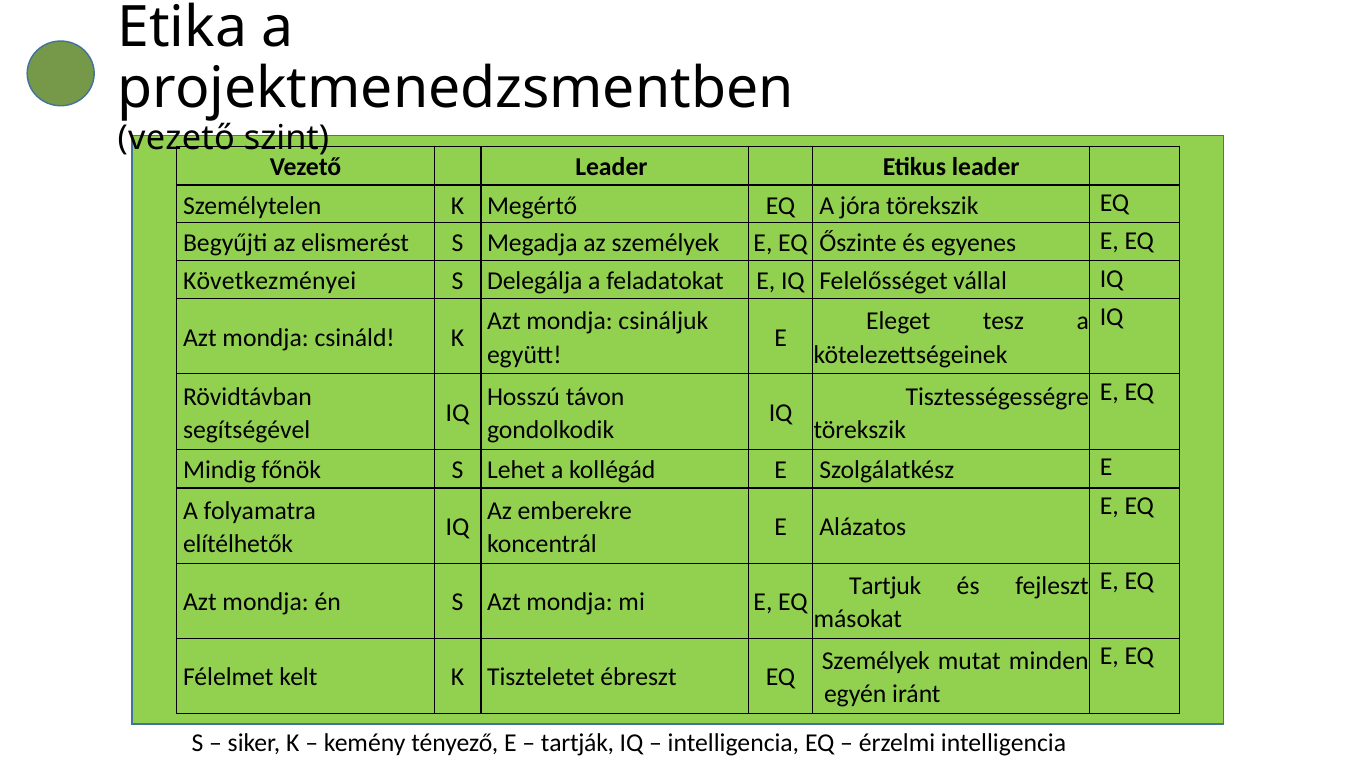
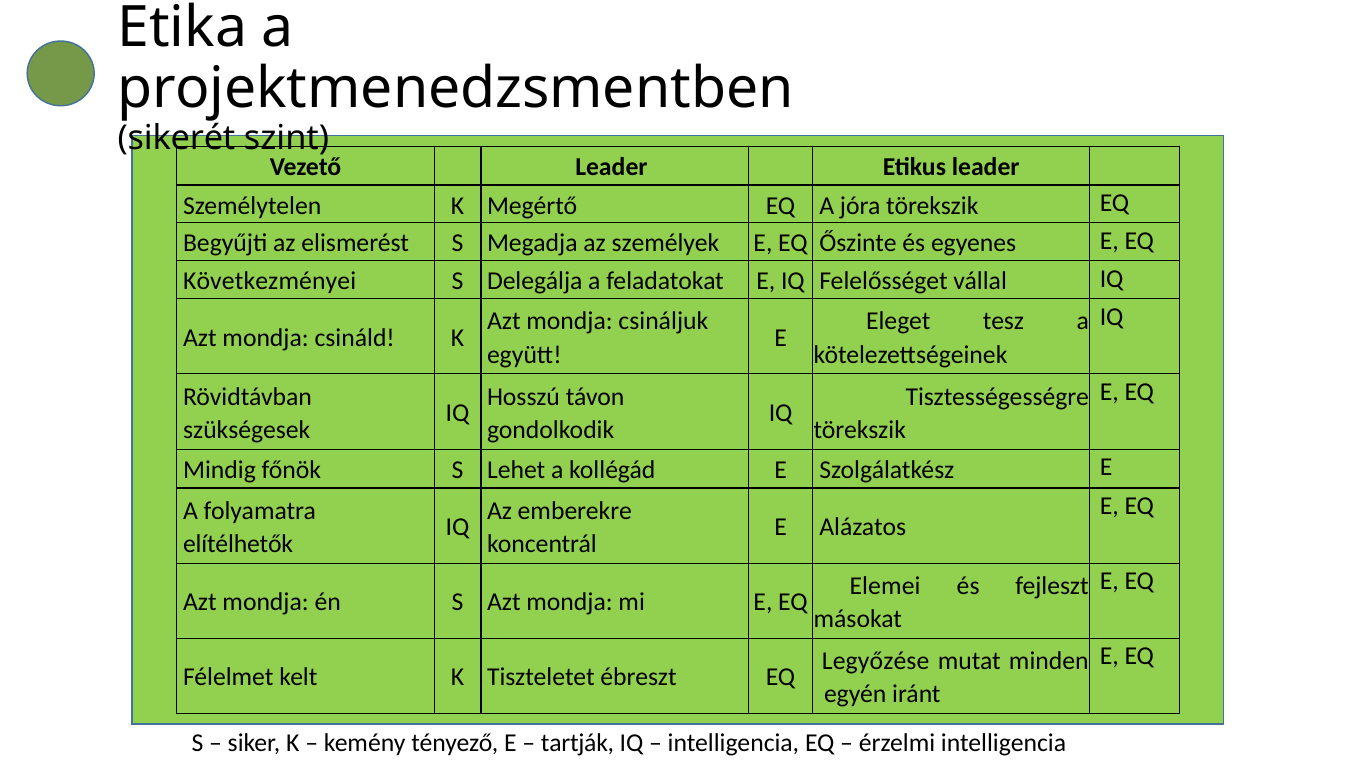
vezető at (176, 139): vezető -> sikerét
segítségével: segítségével -> szükségesek
Tartjuk: Tartjuk -> Elemei
Személyek at (876, 661): Személyek -> Legyőzése
